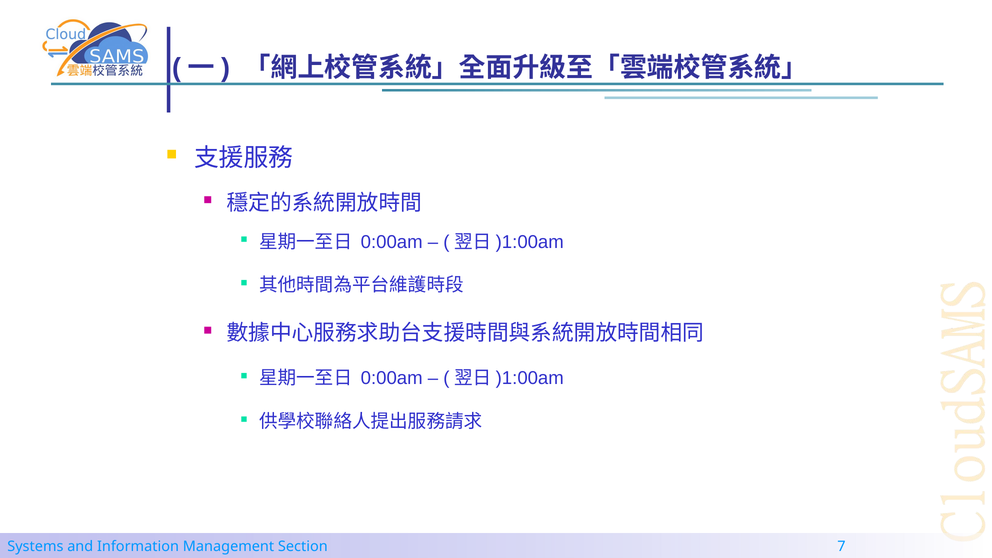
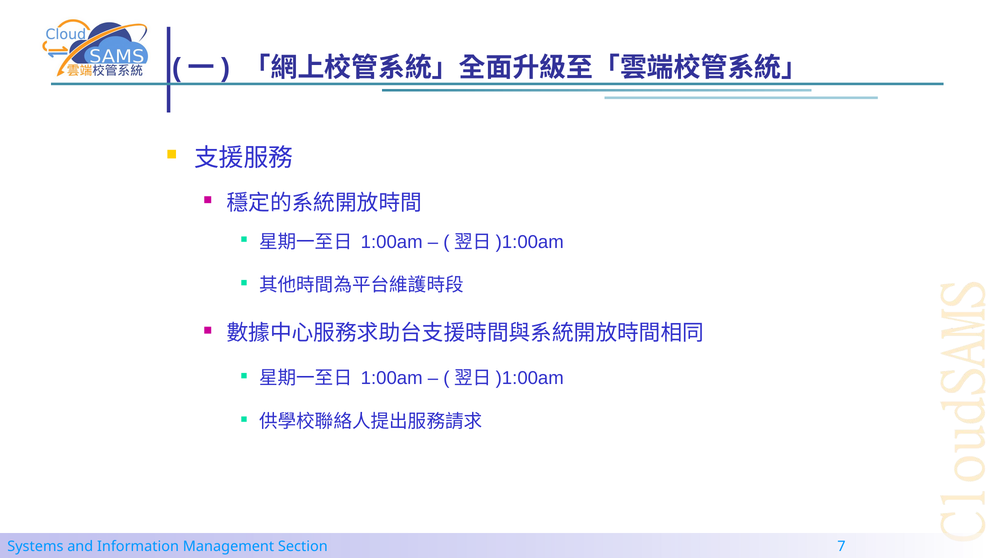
0:00am at (392, 242): 0:00am -> 1:00am
0:00am at (392, 378): 0:00am -> 1:00am
